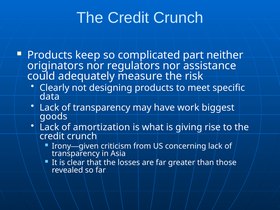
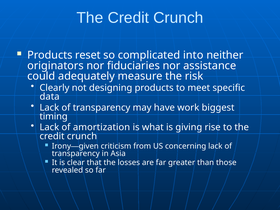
keep: keep -> reset
part: part -> into
regulators: regulators -> fiduciaries
goods: goods -> timing
